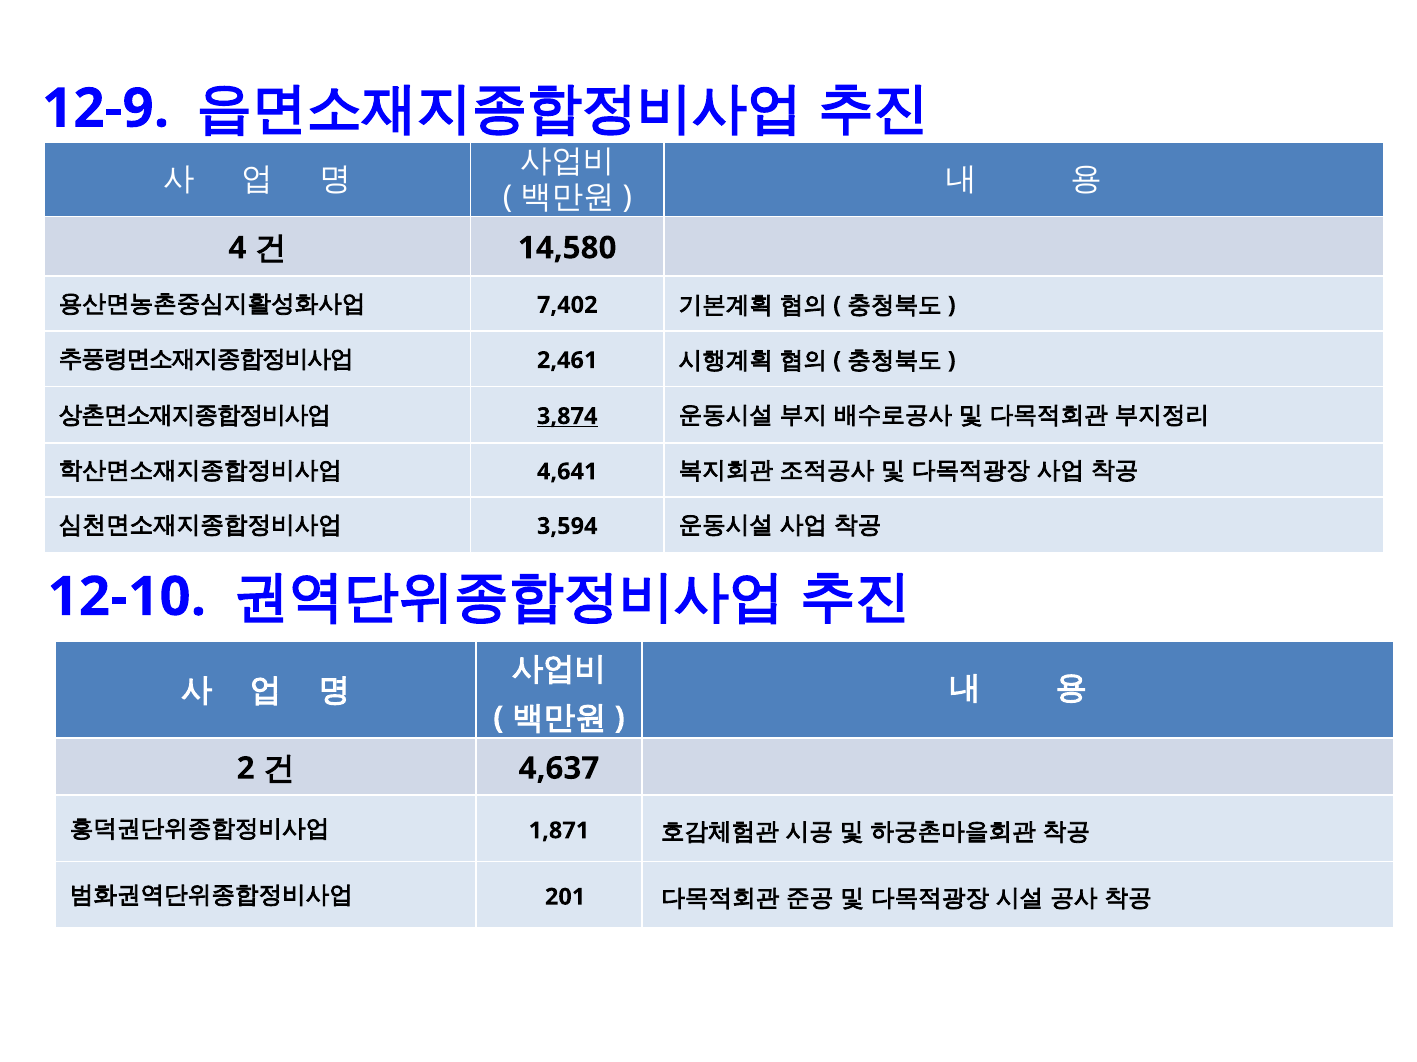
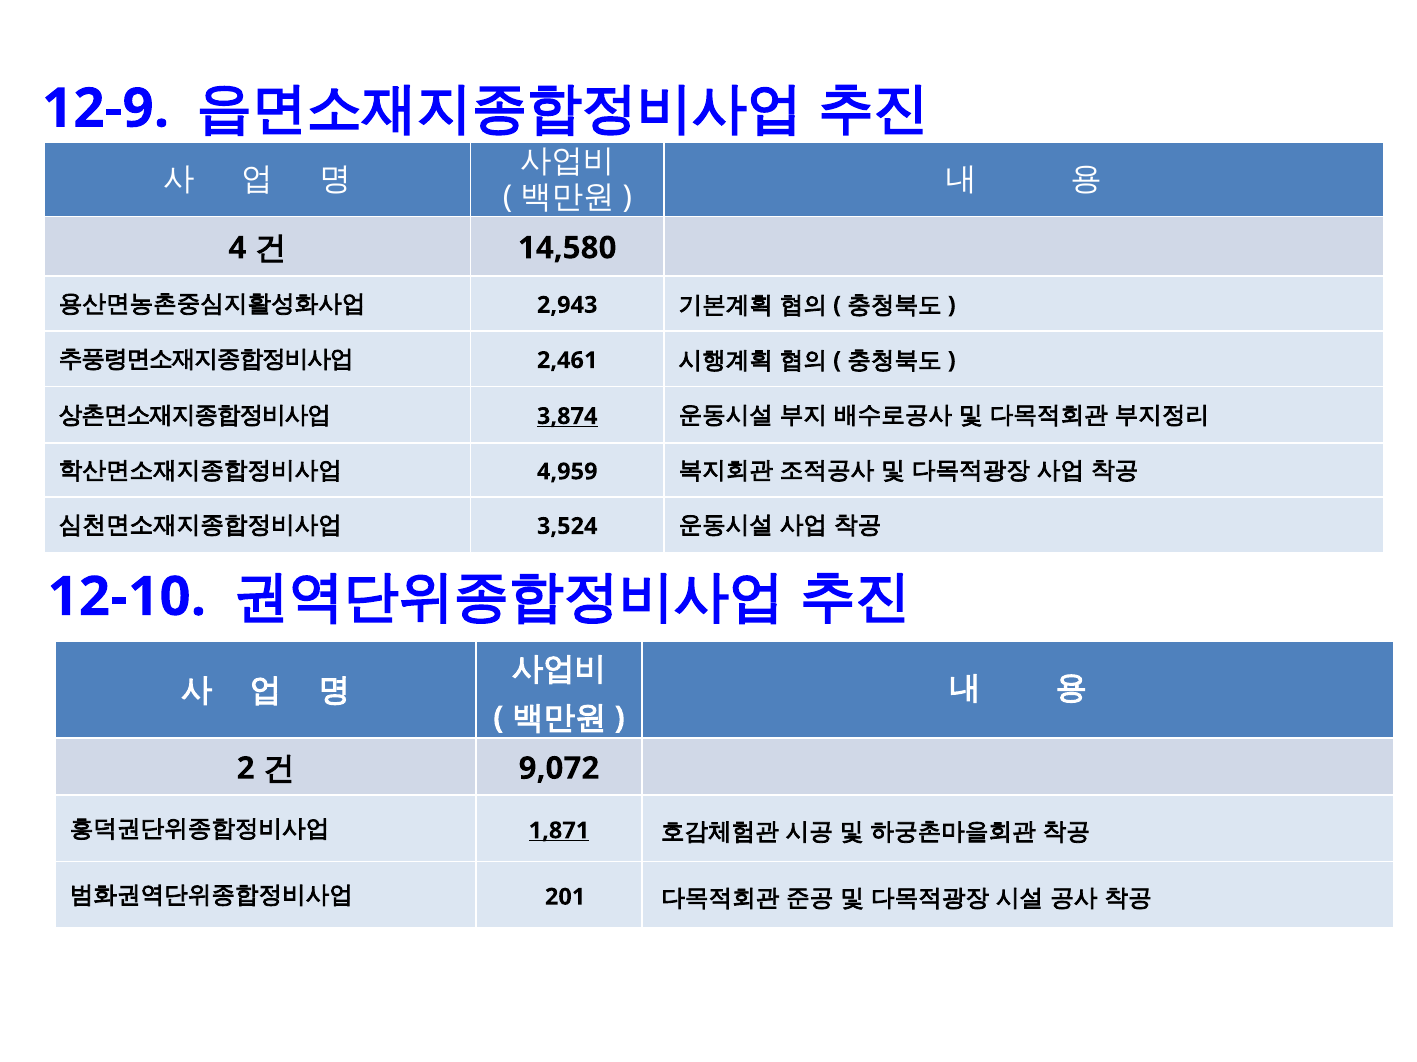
7,402: 7,402 -> 2,943
4,641: 4,641 -> 4,959
3,594: 3,594 -> 3,524
4,637: 4,637 -> 9,072
1,871 underline: none -> present
